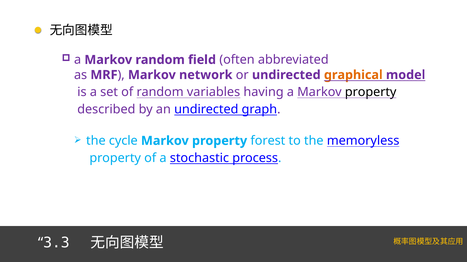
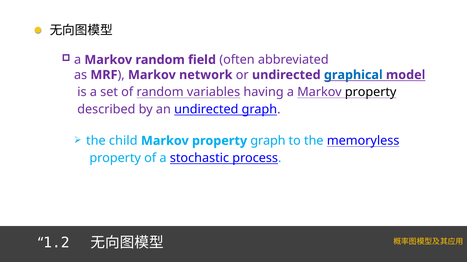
graphical colour: orange -> blue
cycle: cycle -> child
property forest: forest -> graph
3.3: 3.3 -> 1.2
